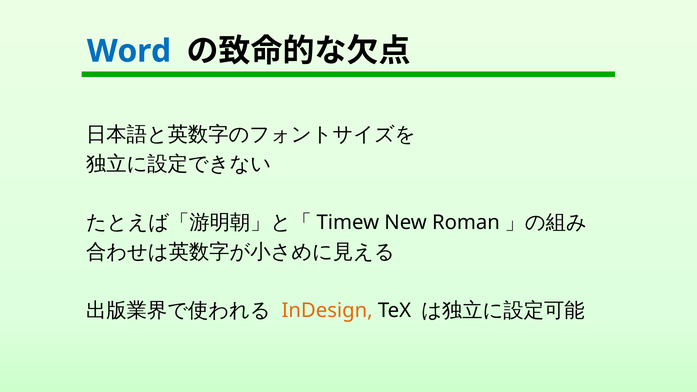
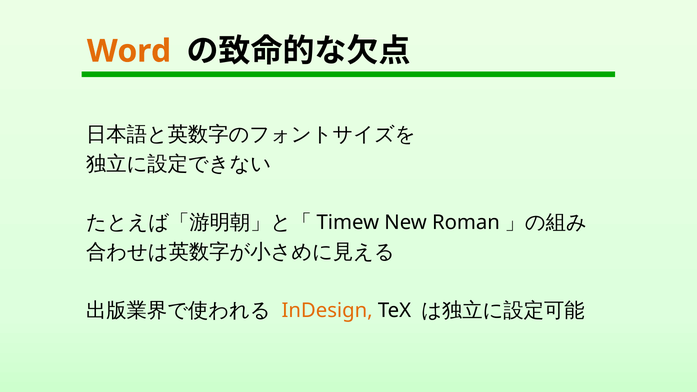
Word colour: blue -> orange
